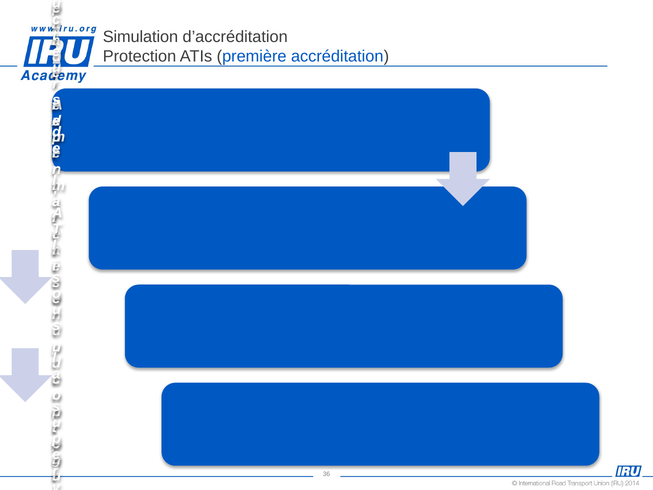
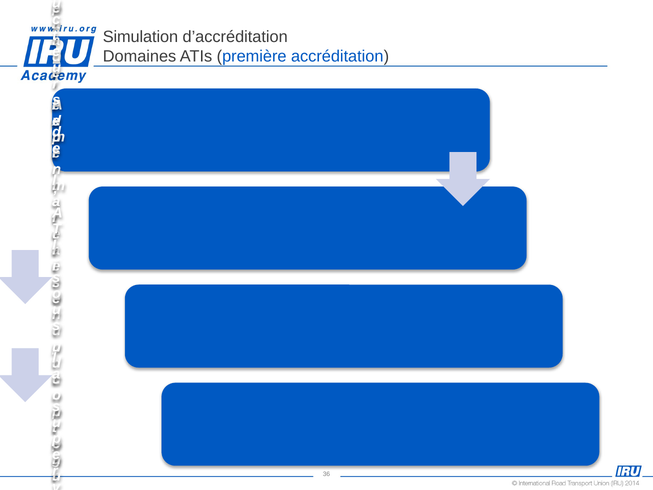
Protection: Protection -> Domaines
